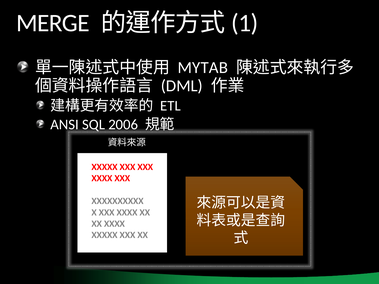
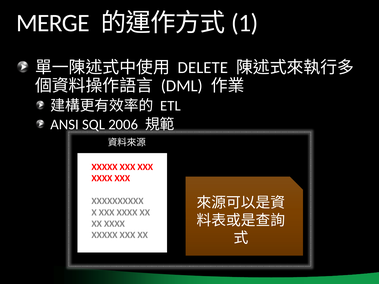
MYTAB: MYTAB -> DELETE
